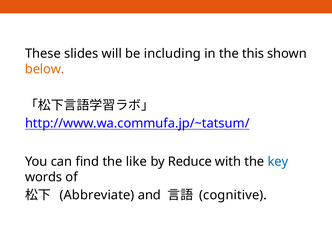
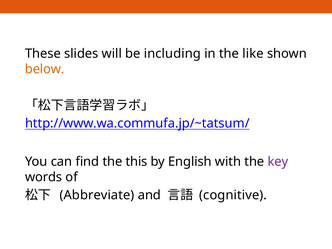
this: this -> like
like: like -> this
Reduce: Reduce -> English
key colour: blue -> purple
